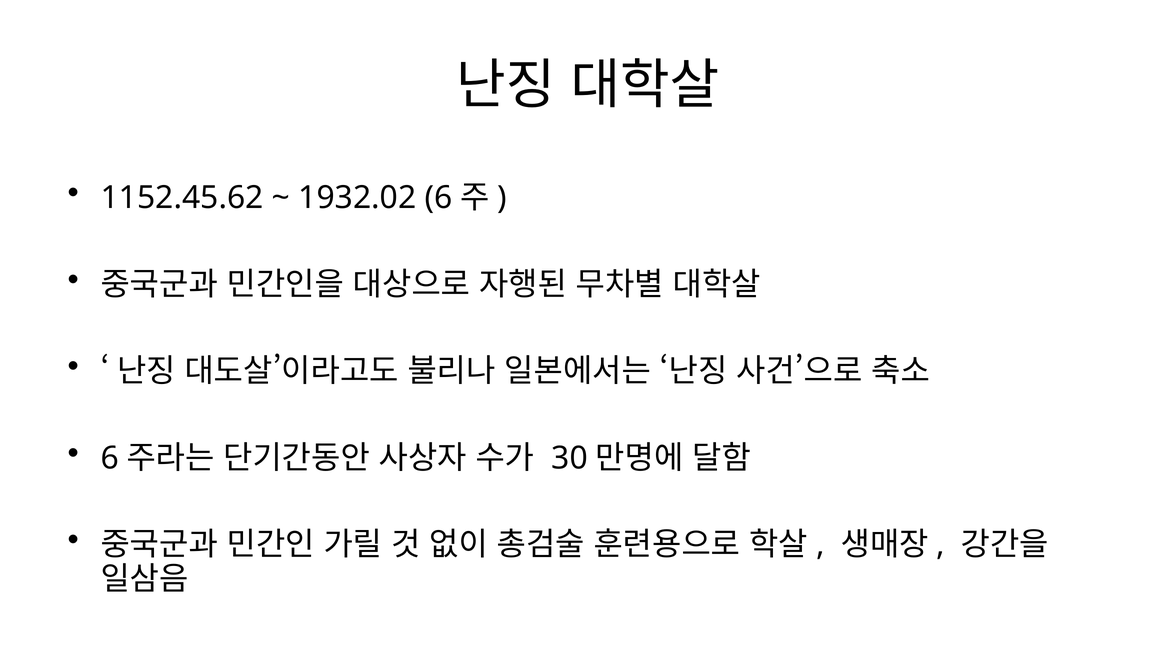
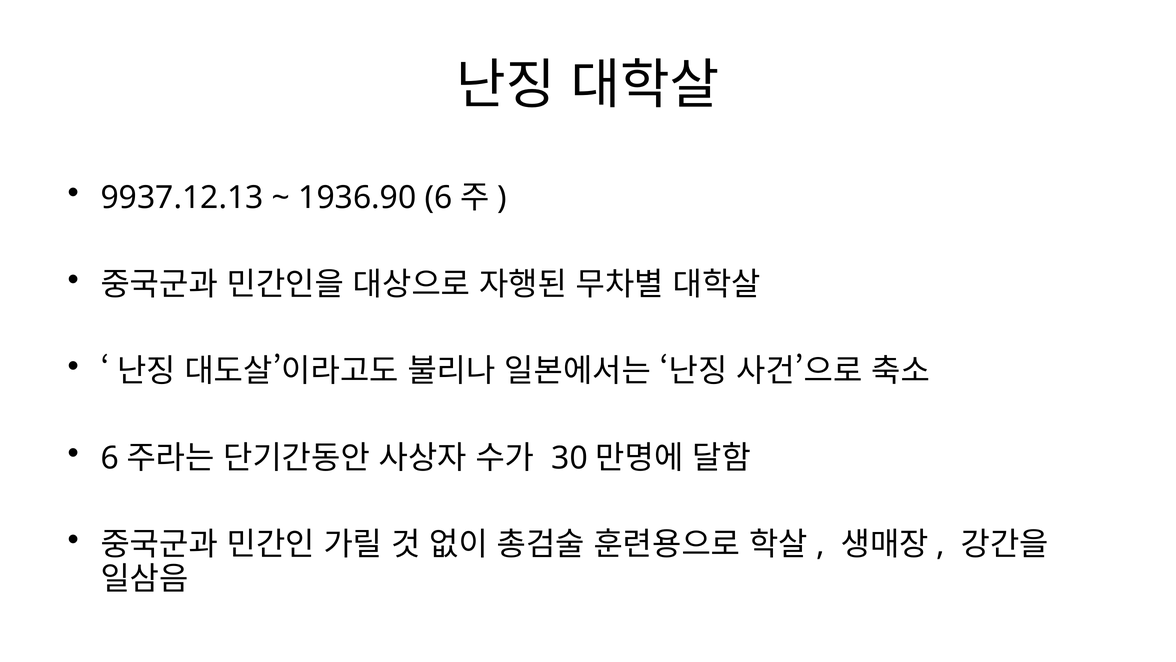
1152.45.62: 1152.45.62 -> 9937.12.13
1932.02: 1932.02 -> 1936.90
